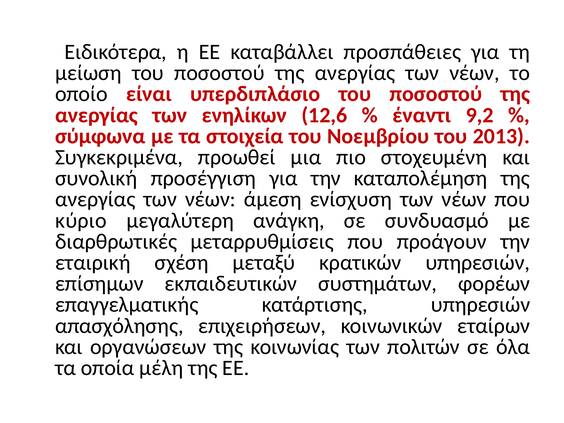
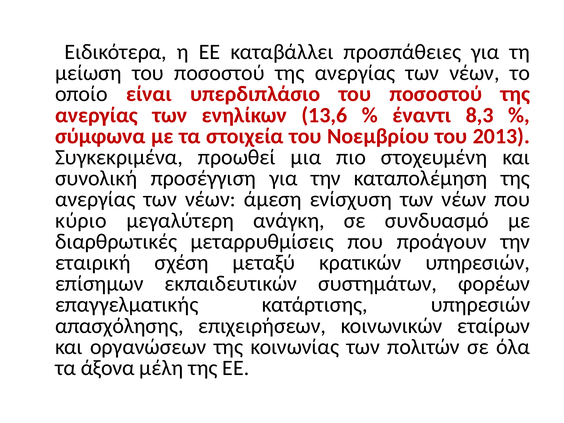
12,6: 12,6 -> 13,6
9,2: 9,2 -> 8,3
οποία: οποία -> άξονα
